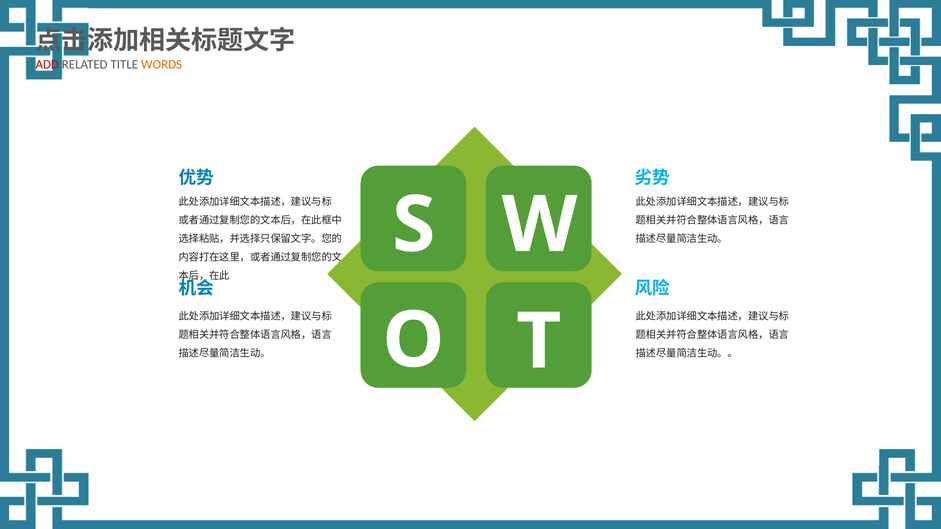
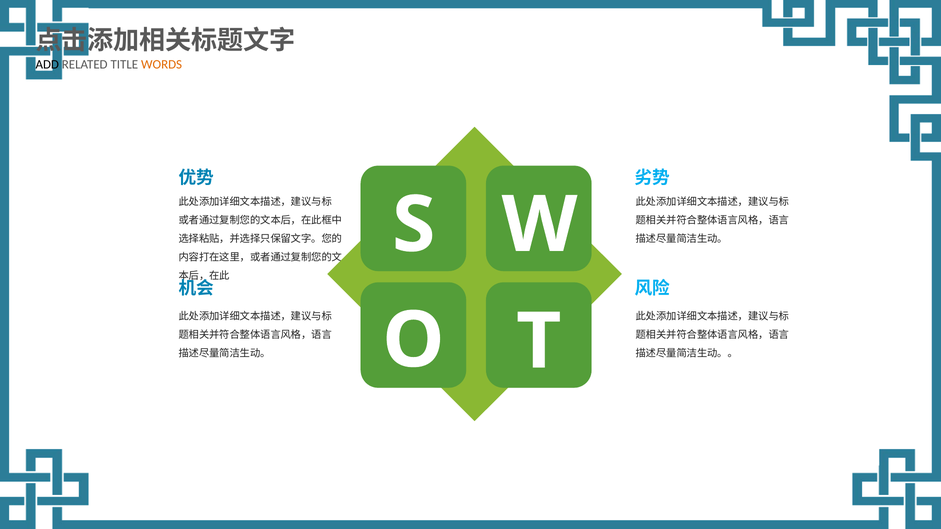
ADD colour: red -> black
